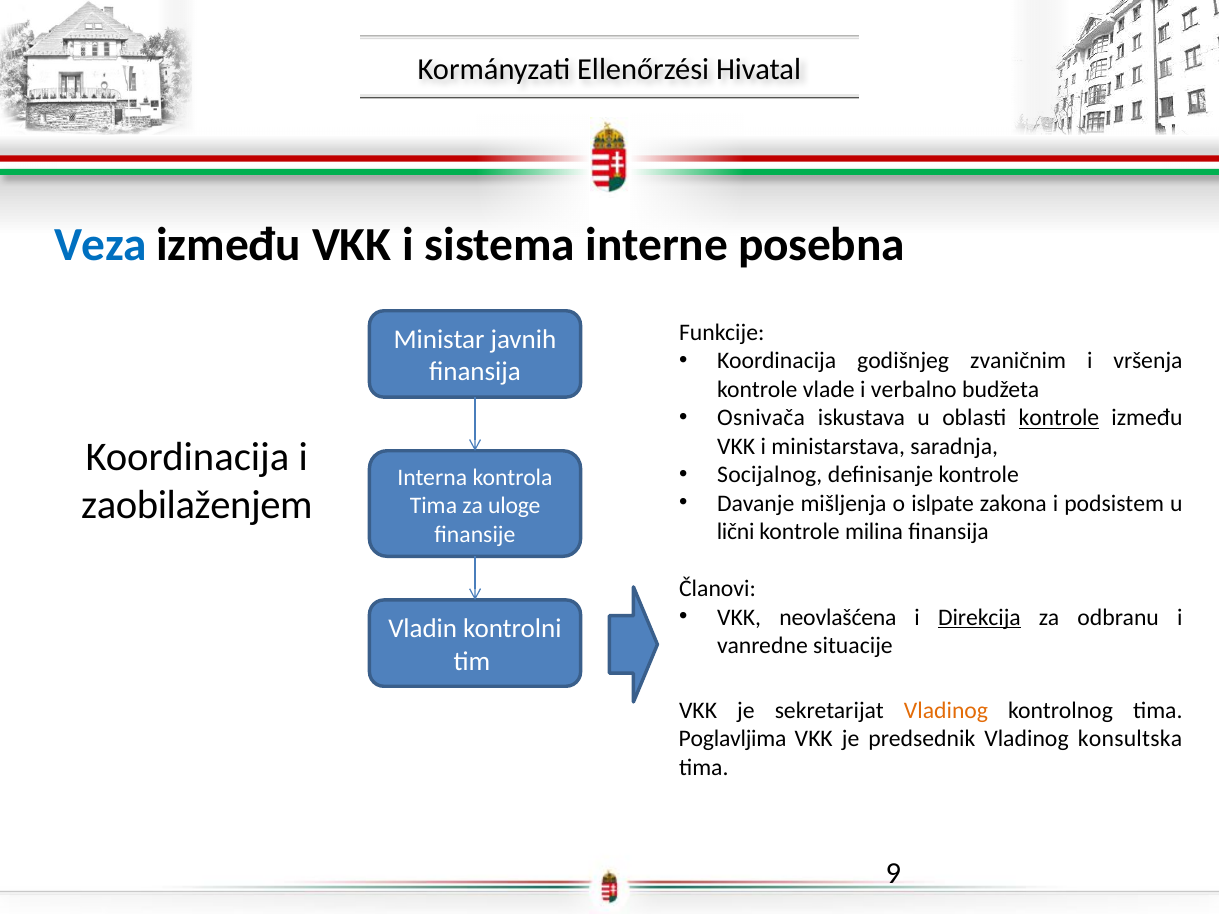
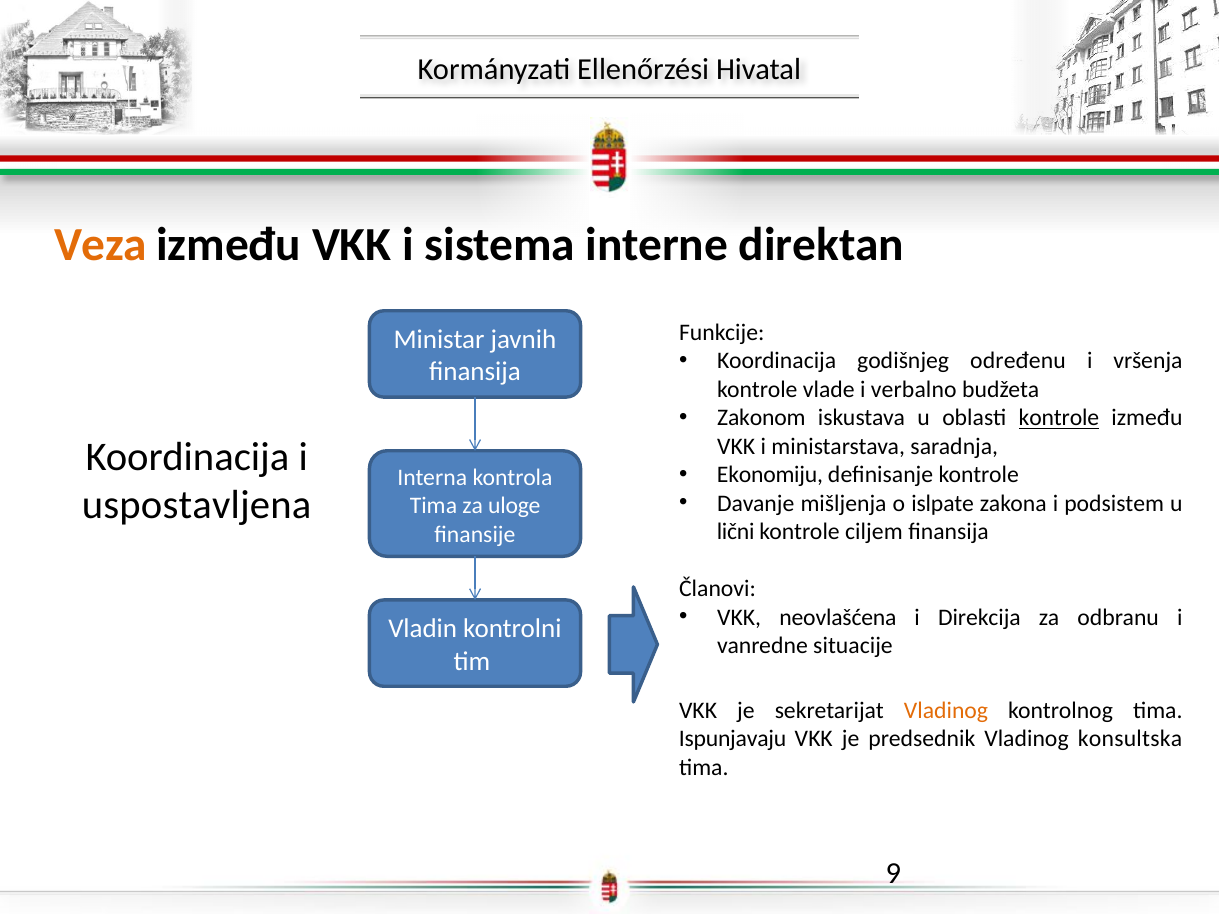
Veza colour: blue -> orange
posebna: posebna -> direktan
zvaničnim: zvaničnim -> određenu
Osnivača: Osnivača -> Zakonom
Socijalnog: Socijalnog -> Ekonomiju
zaobilaženjem: zaobilaženjem -> uspostavljena
milina: milina -> ciljem
Direkcija underline: present -> none
Poglavljima: Poglavljima -> Ispunjavaju
